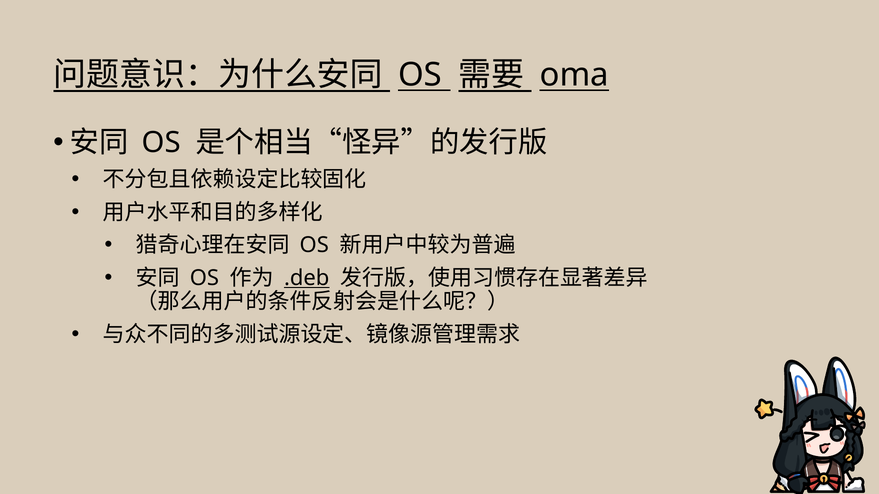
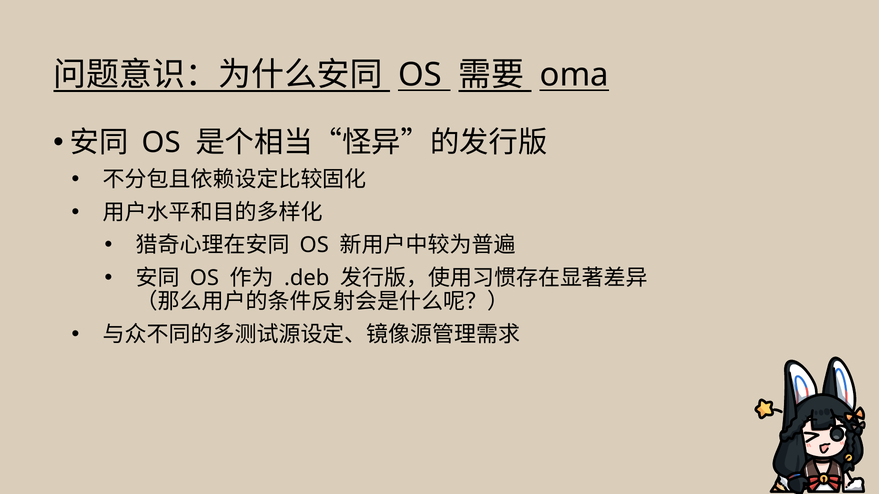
.deb underline: present -> none
